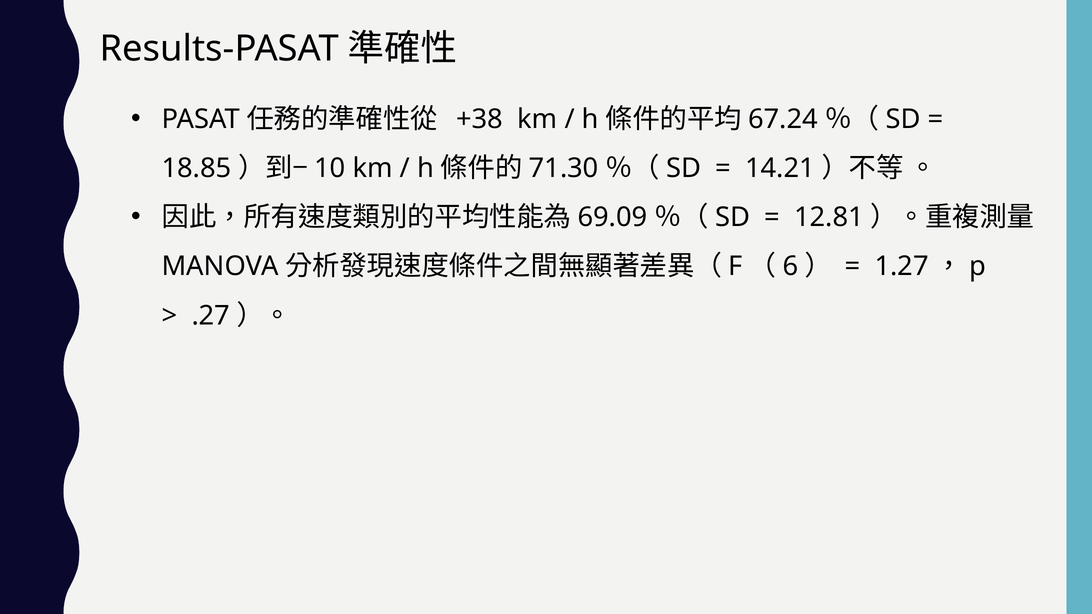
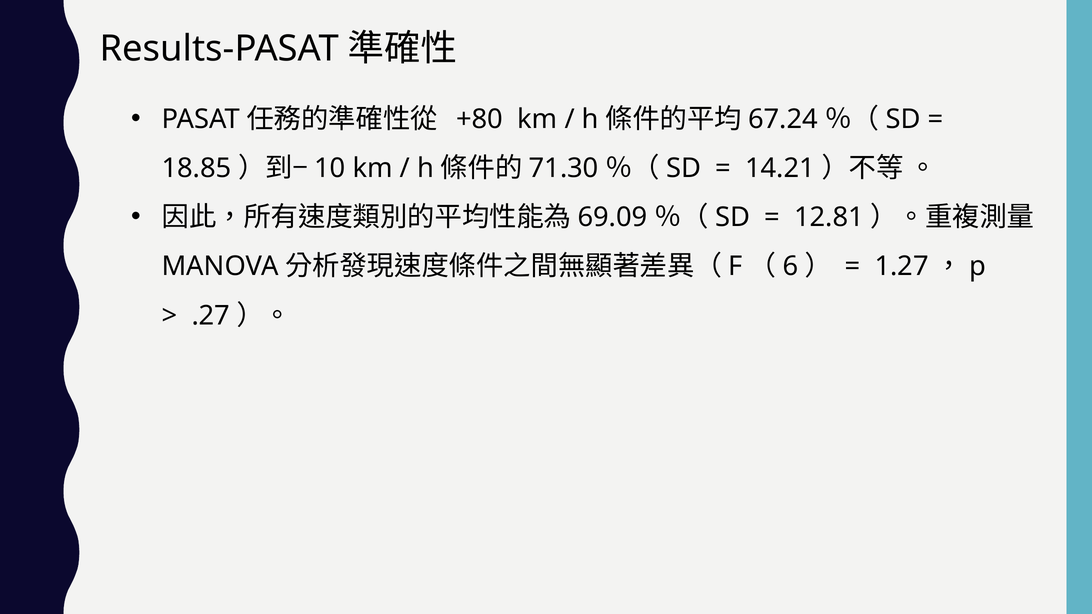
+38: +38 -> +80
